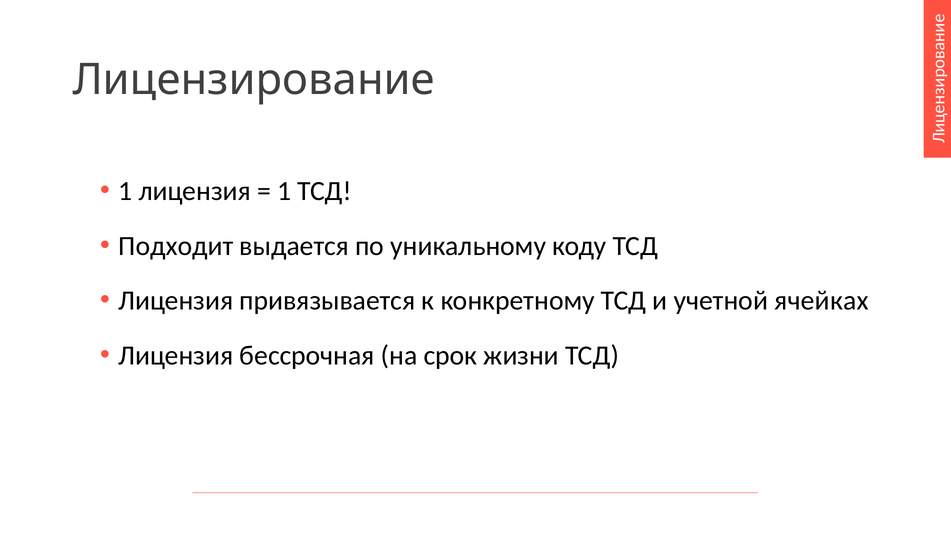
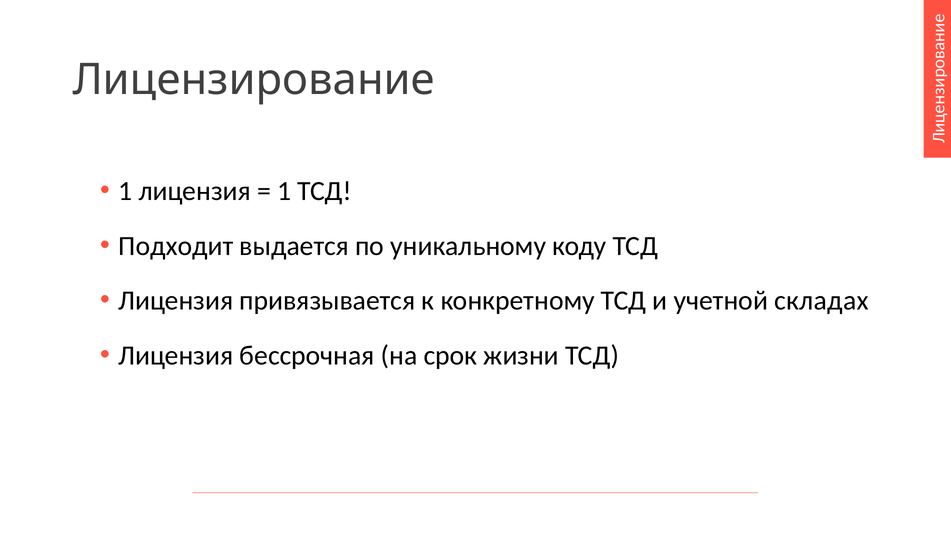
ячейках: ячейках -> складах
